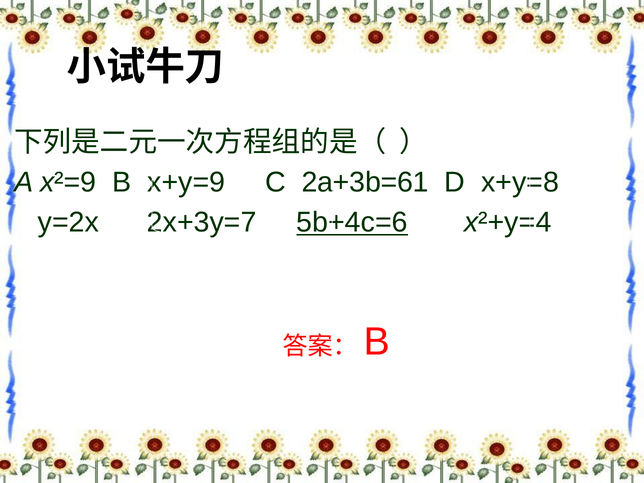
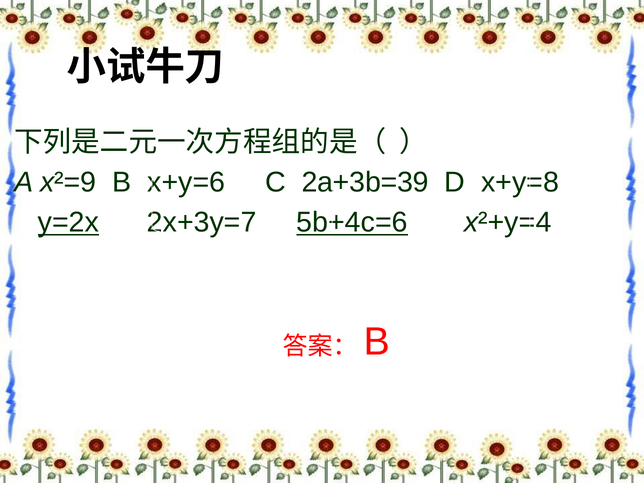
x+y=9: x+y=9 -> x+y=6
2a+3b=61: 2a+3b=61 -> 2a+3b=39
y=2x underline: none -> present
